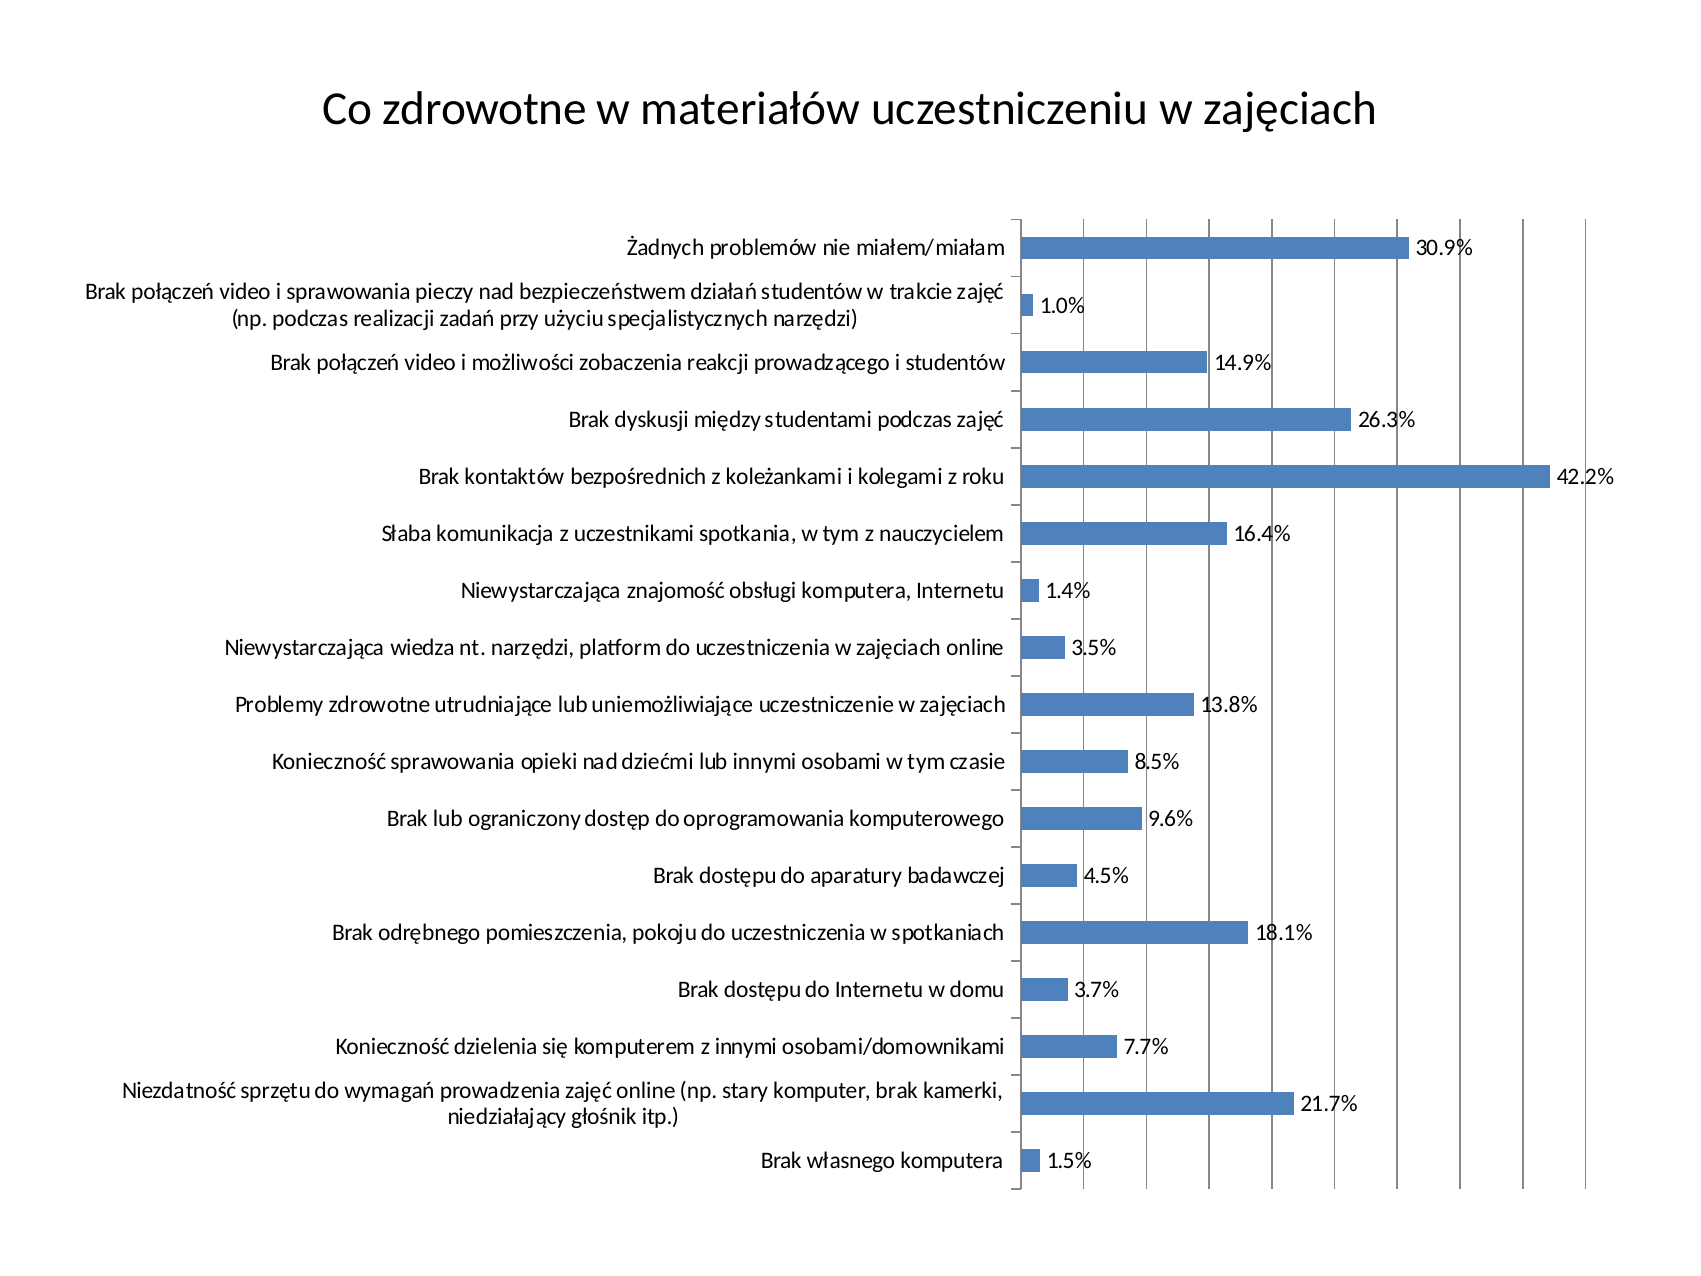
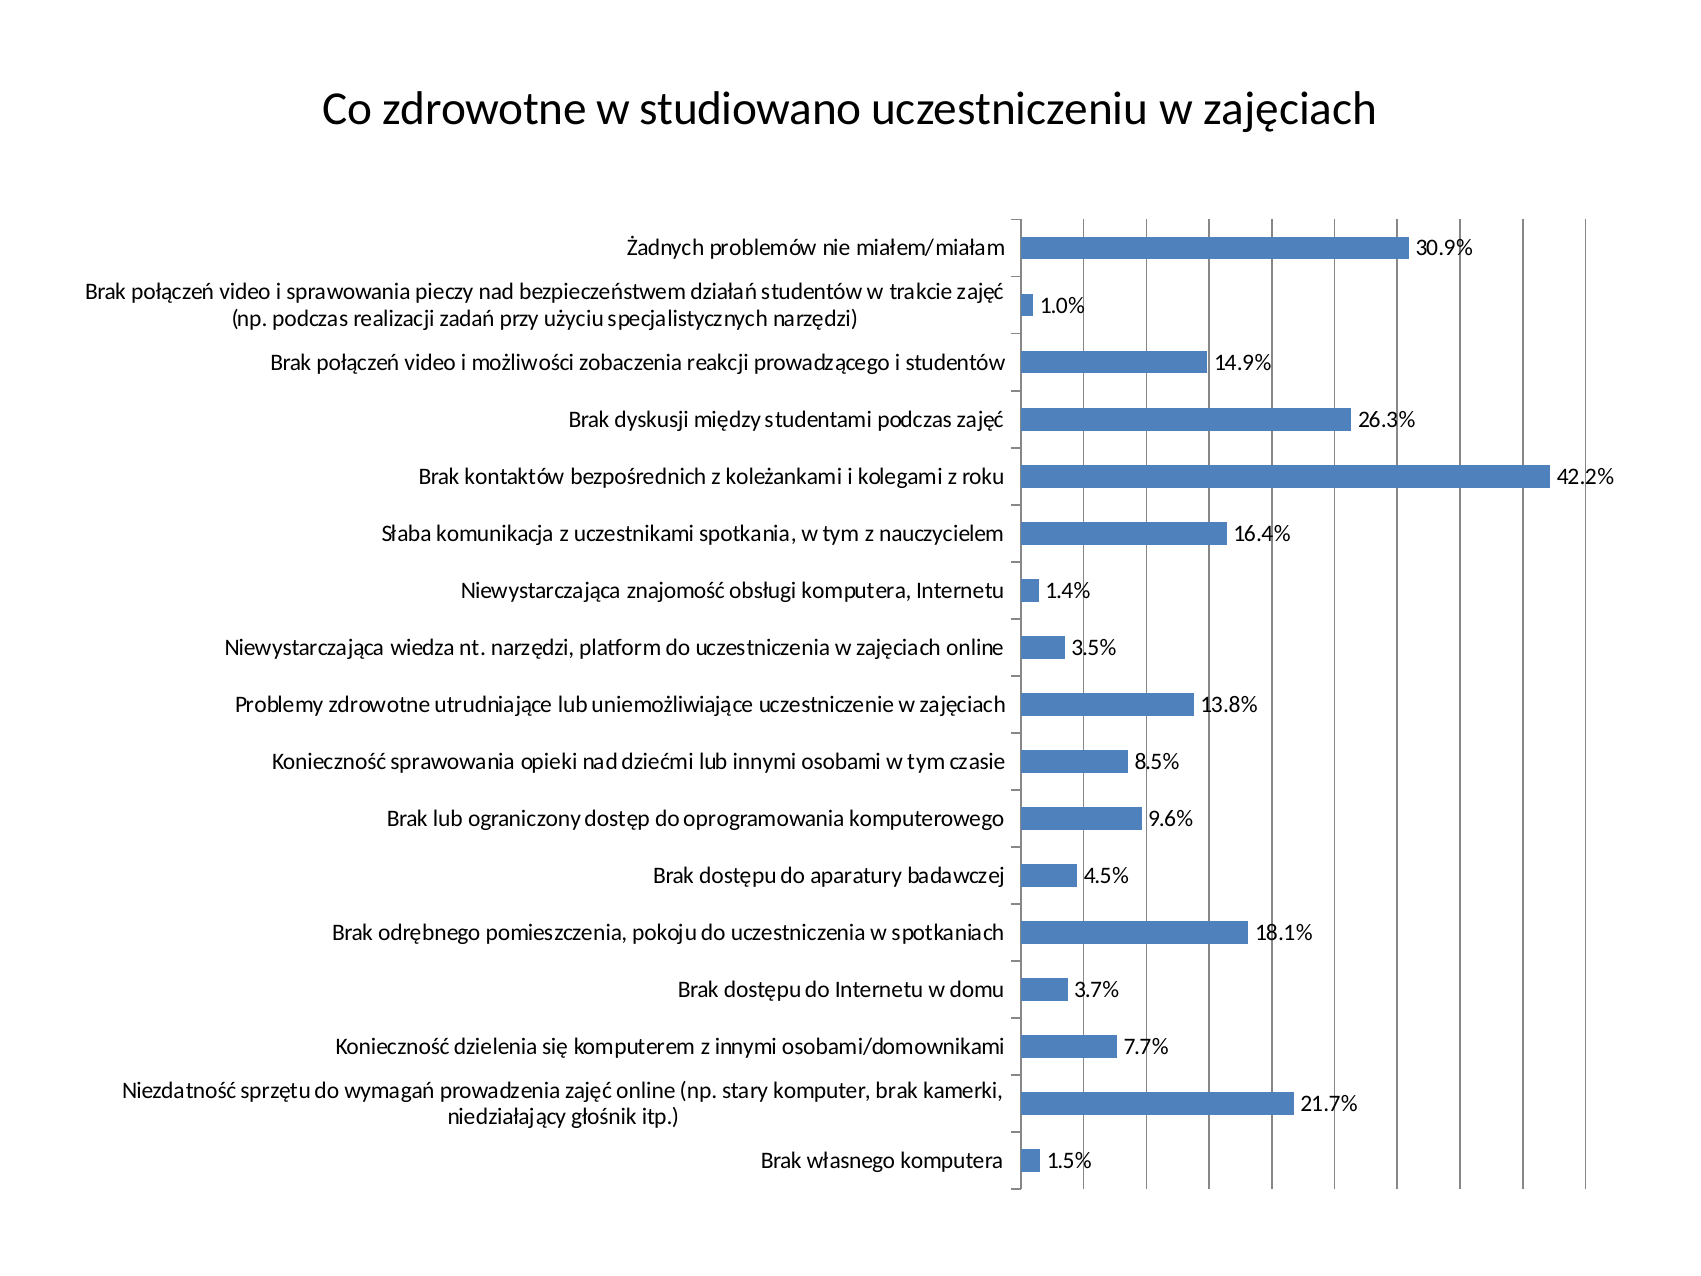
materiałów: materiałów -> studiowano
